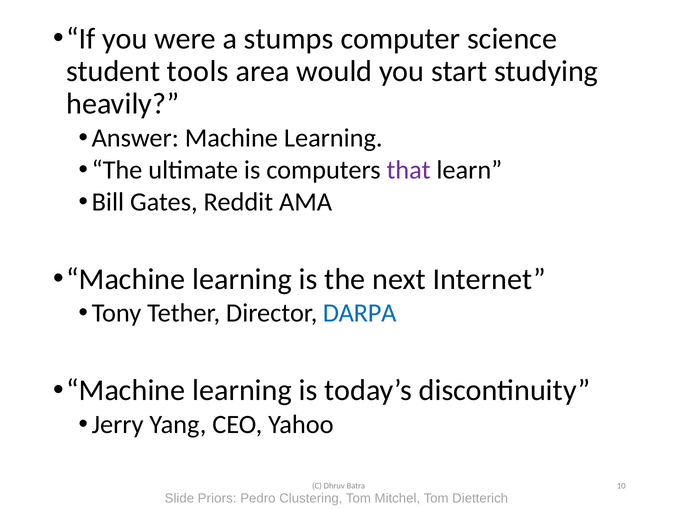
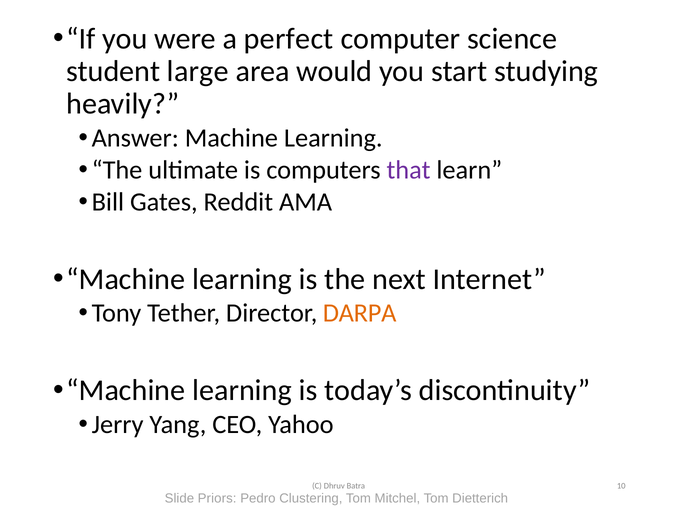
stumps: stumps -> perfect
tools: tools -> large
DARPA colour: blue -> orange
